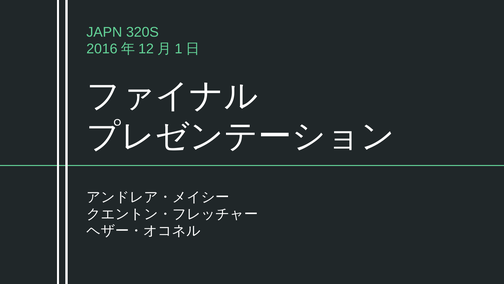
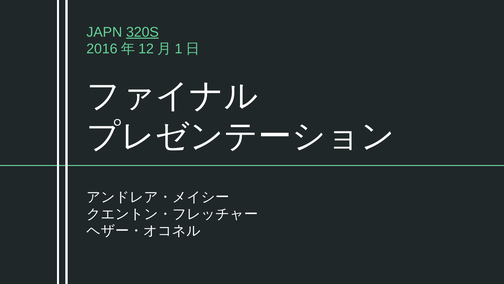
320S underline: none -> present
